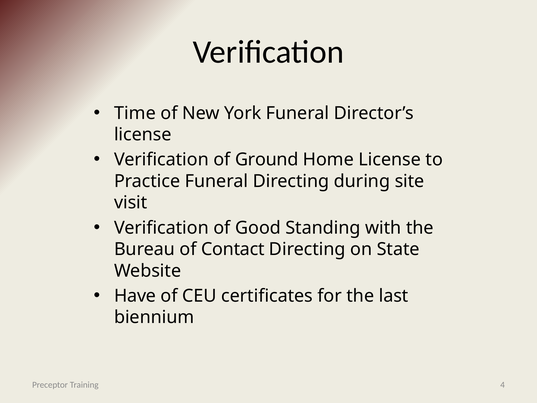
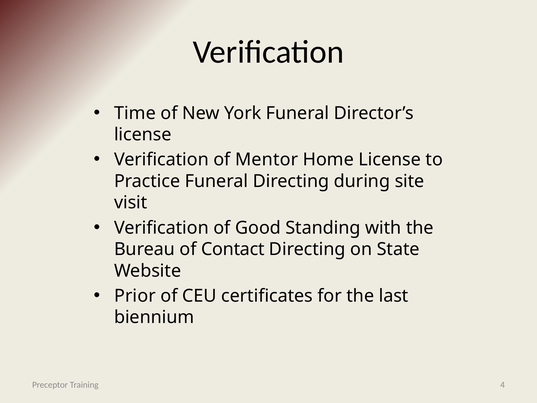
Ground: Ground -> Mentor
Have: Have -> Prior
